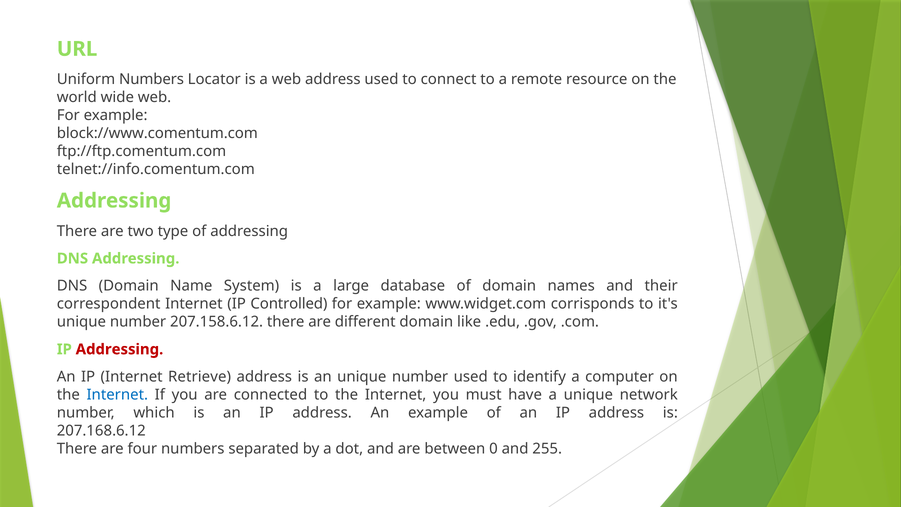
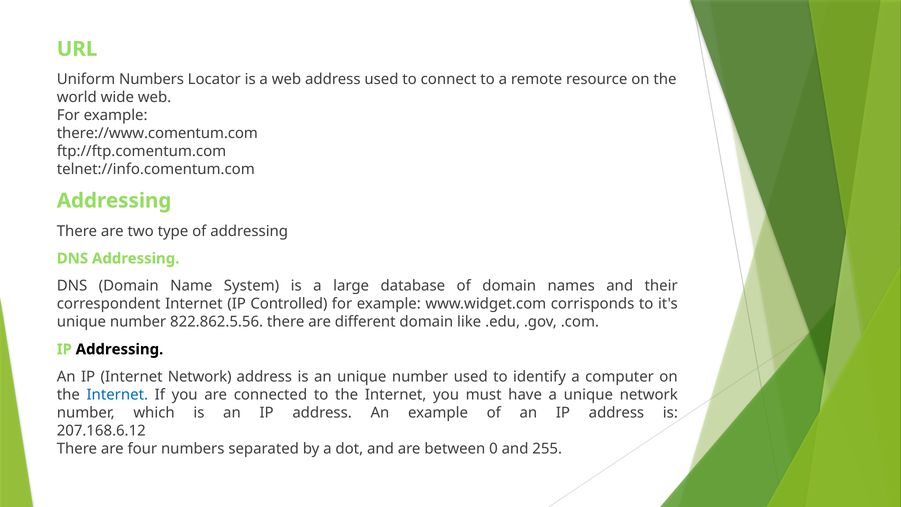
block://www.comentum.com: block://www.comentum.com -> there://www.comentum.com
207.158.6.12: 207.158.6.12 -> 822.862.5.56
Addressing at (119, 349) colour: red -> black
Internet Retrieve: Retrieve -> Network
